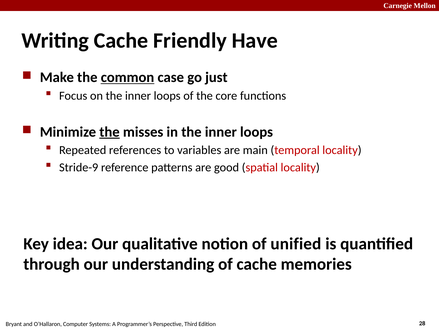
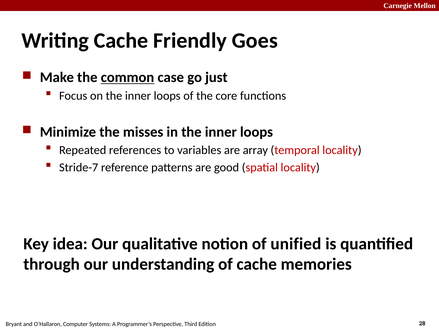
Have: Have -> Goes
the at (110, 132) underline: present -> none
main: main -> array
Stride-9: Stride-9 -> Stride-7
